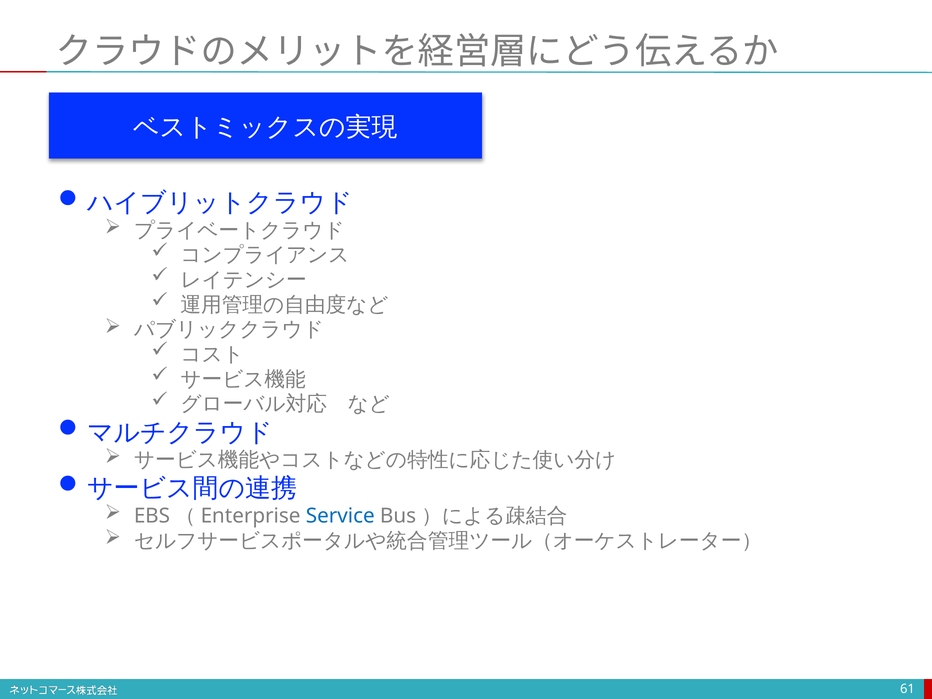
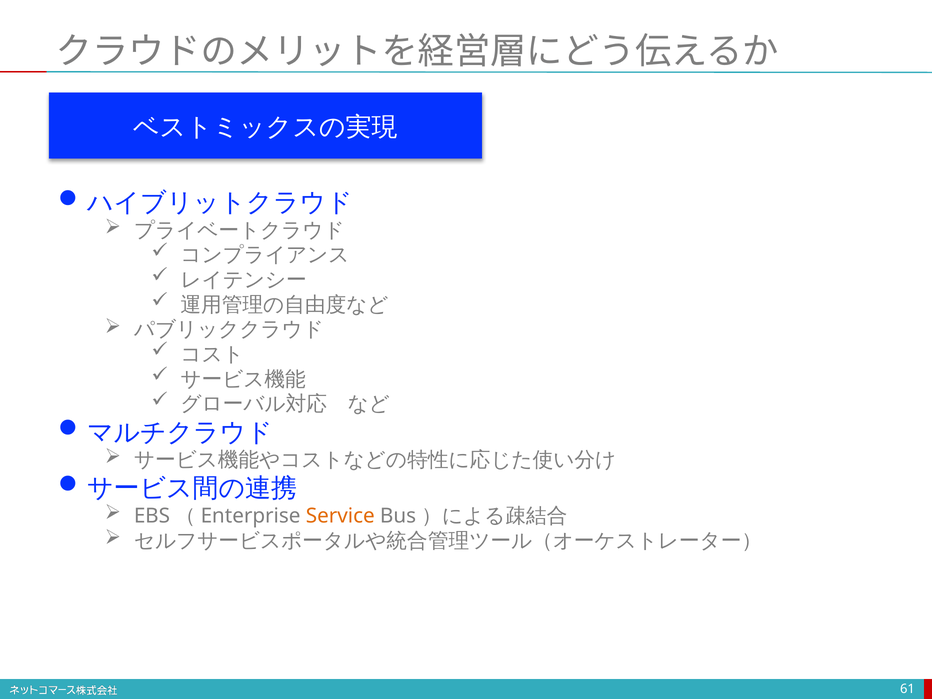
Service colour: blue -> orange
